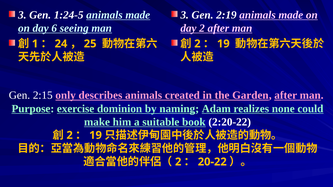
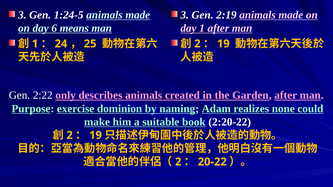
seeing: seeing -> means
day 2: 2 -> 1
2:15: 2:15 -> 2:22
